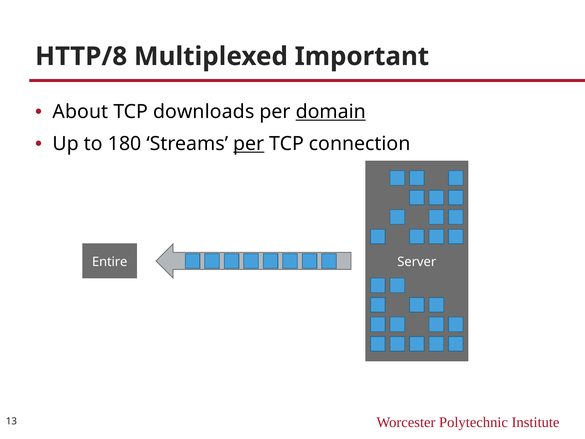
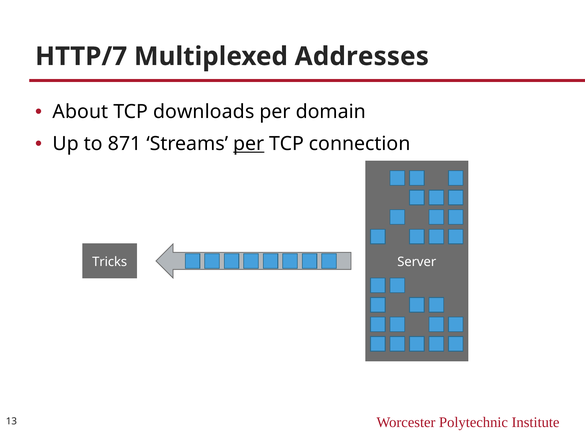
HTTP/8: HTTP/8 -> HTTP/7
Important: Important -> Addresses
domain underline: present -> none
180: 180 -> 871
Entire: Entire -> Tricks
